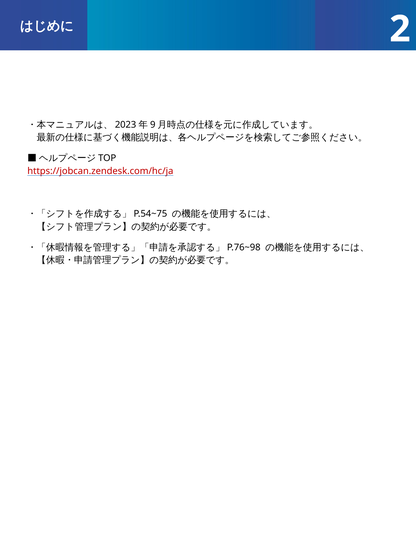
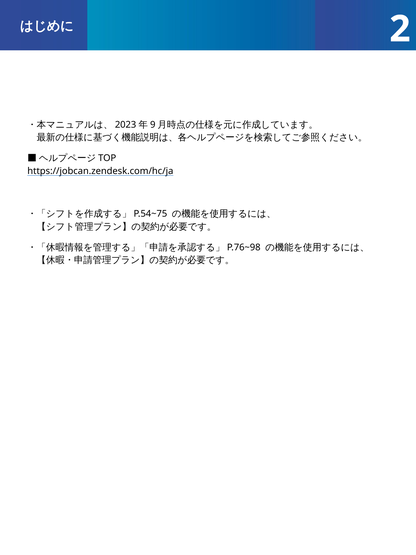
https://jobcan.zendesk.com/hc/ja colour: red -> black
